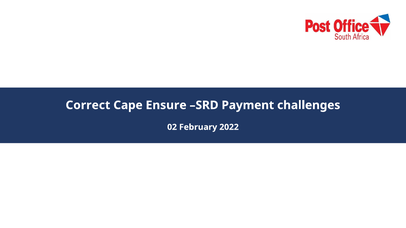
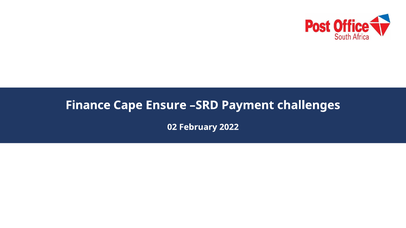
Correct: Correct -> Finance
